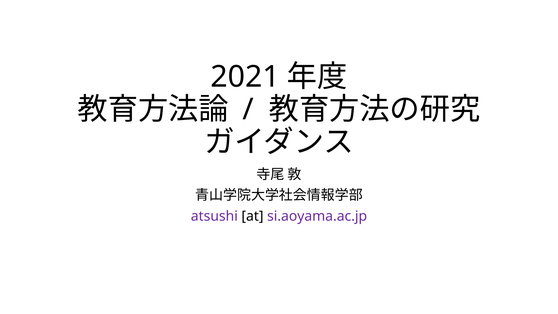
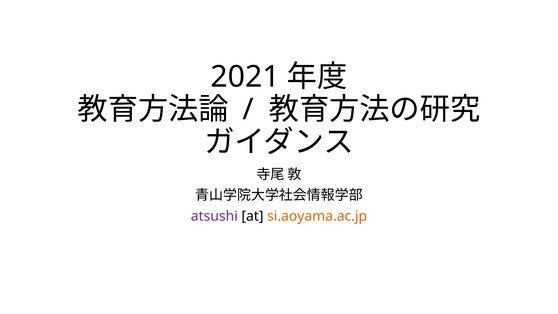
si.aoyama.ac.jp colour: purple -> orange
